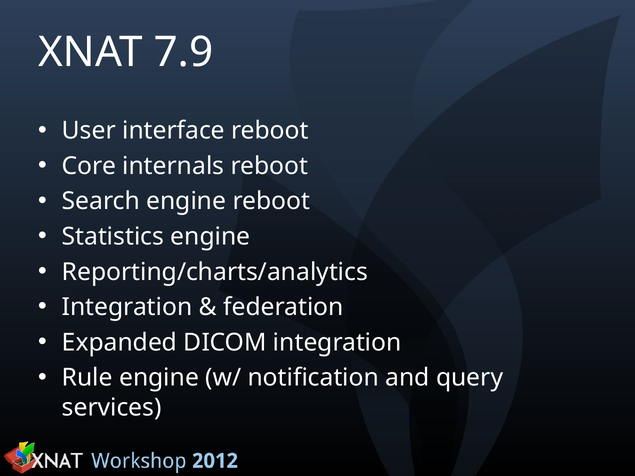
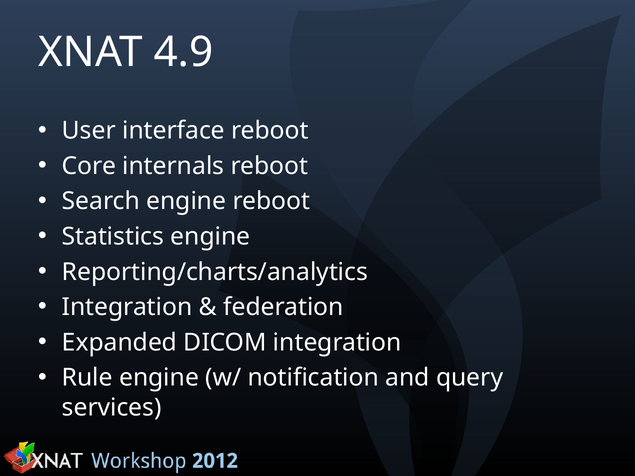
7.9: 7.9 -> 4.9
